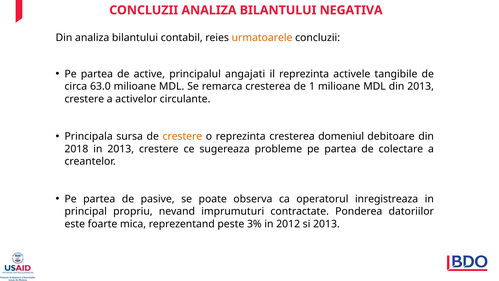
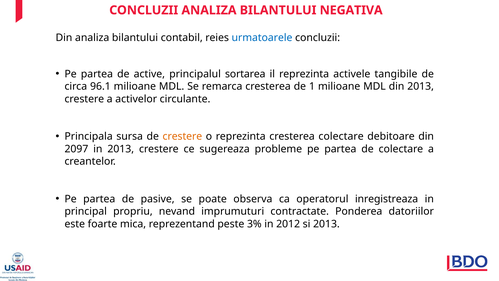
urmatoarele colour: orange -> blue
angajati: angajati -> sortarea
63.0: 63.0 -> 96.1
cresterea domeniul: domeniul -> colectare
2018: 2018 -> 2097
